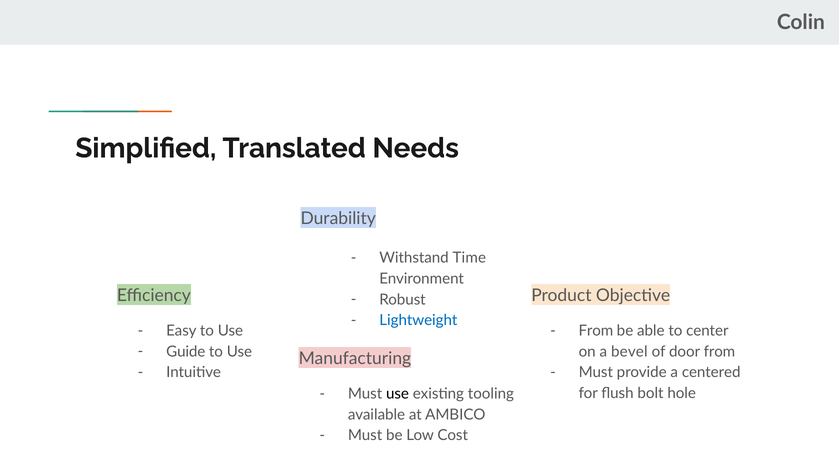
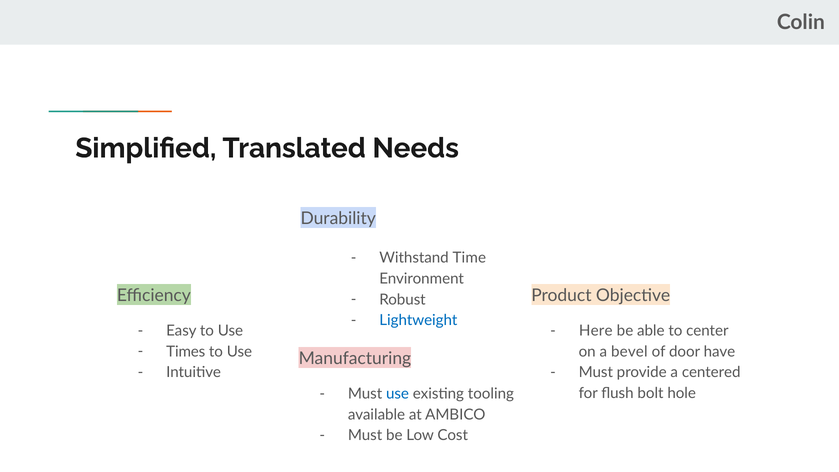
From at (596, 331): From -> Here
Guide: Guide -> Times
door from: from -> have
use at (398, 394) colour: black -> blue
